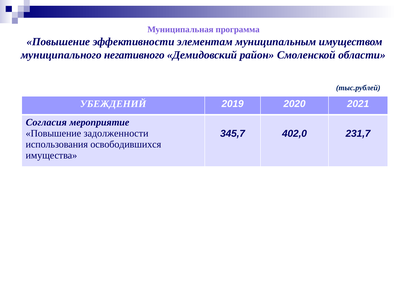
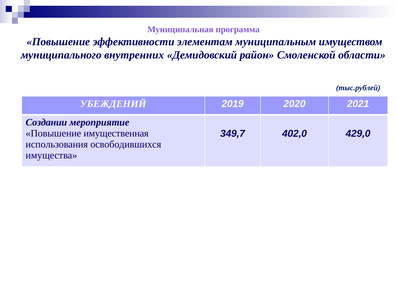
негативного: негативного -> внутренних
Согласия: Согласия -> Создании
задолженности: задолженности -> имущественная
345,7: 345,7 -> 349,7
231,7: 231,7 -> 429,0
